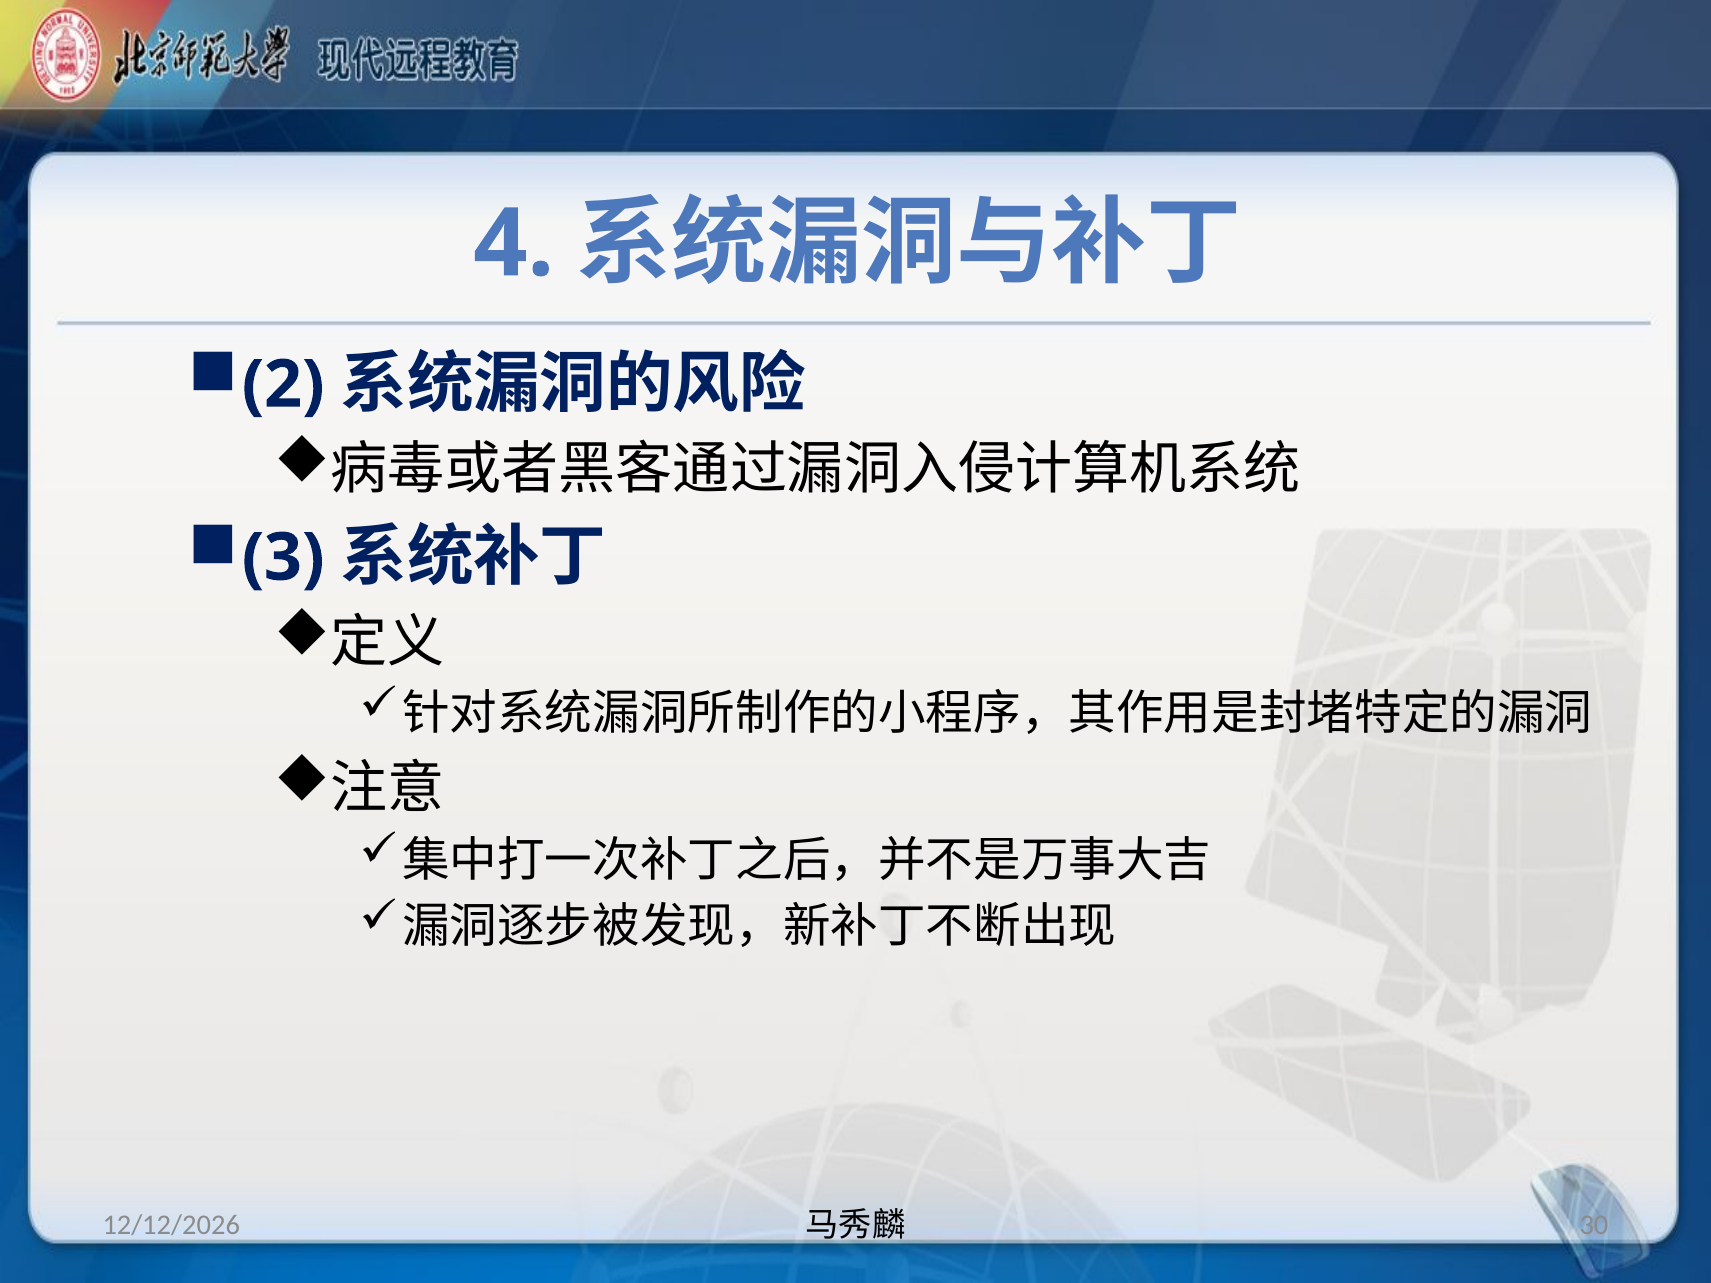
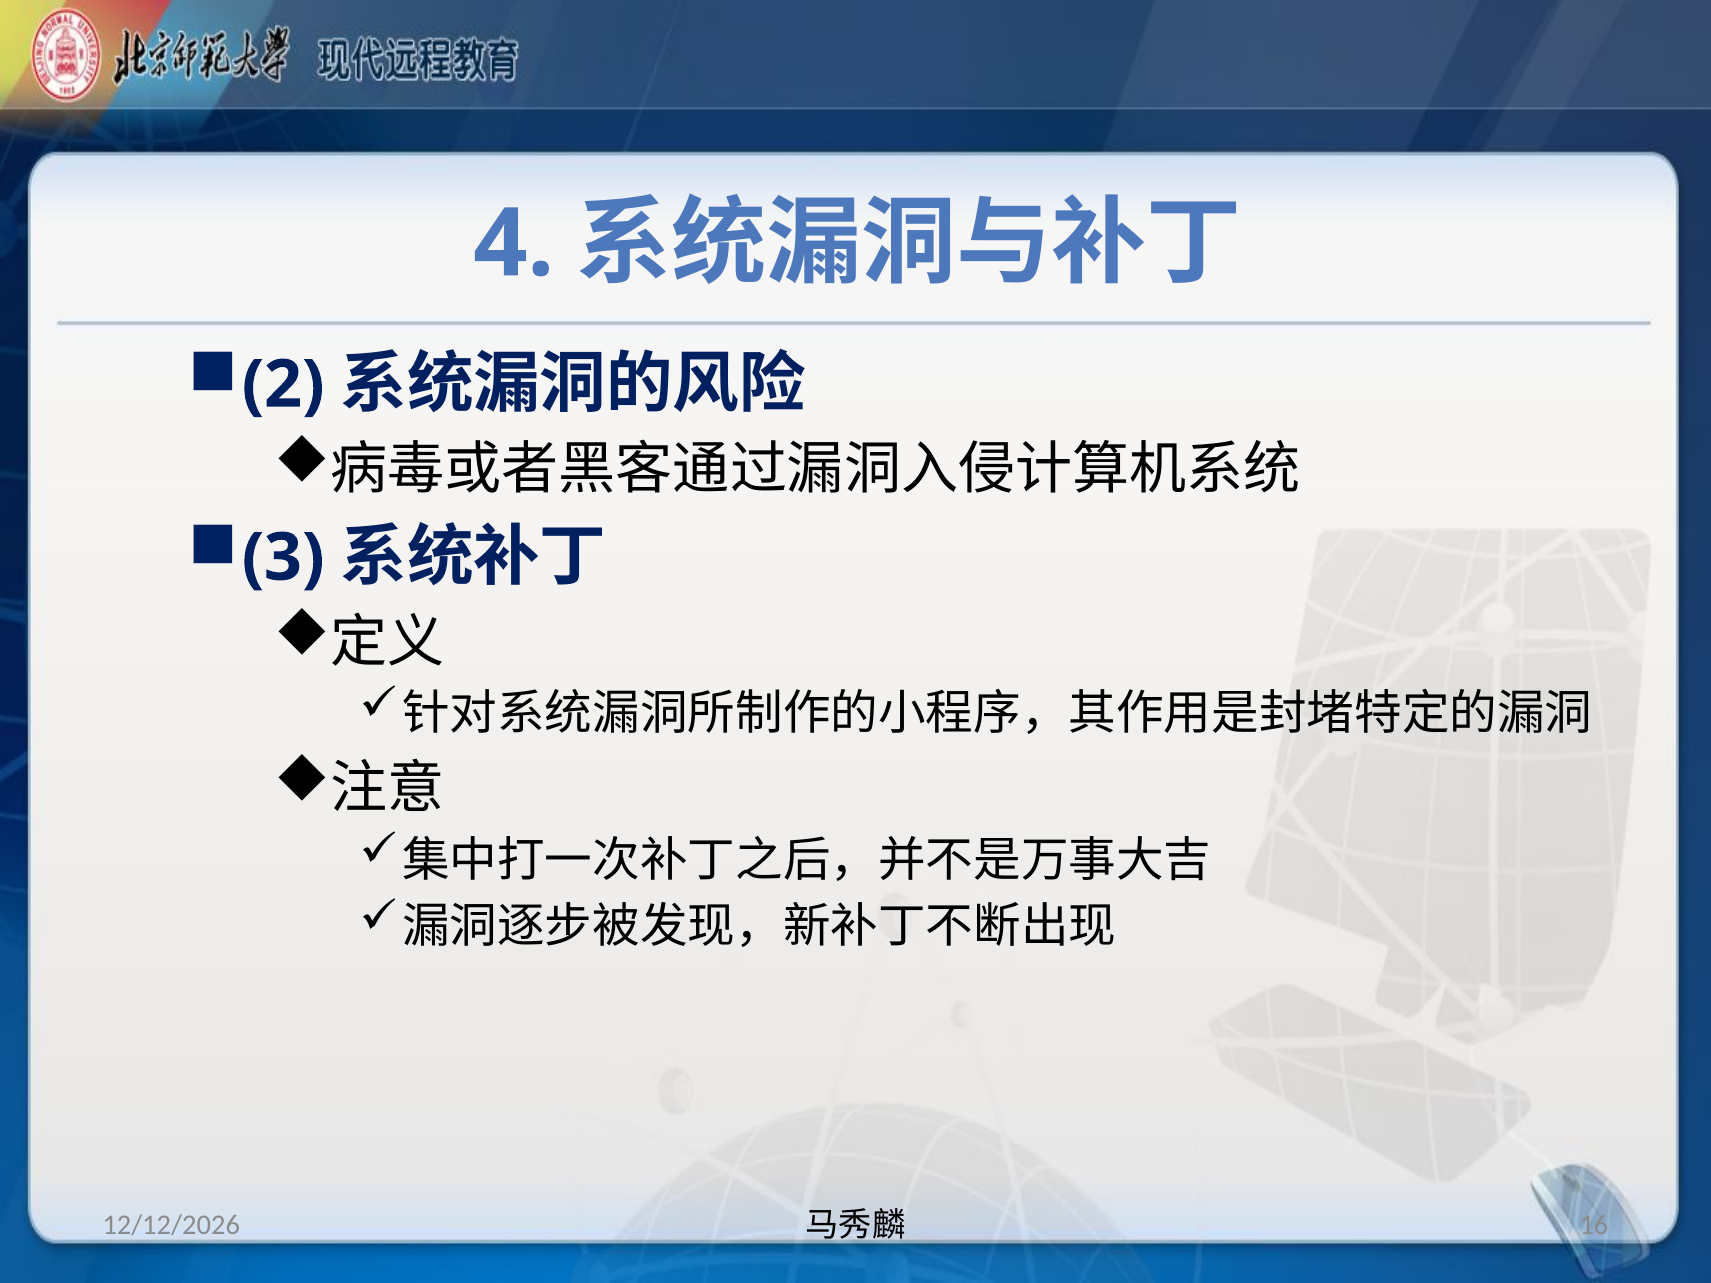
30: 30 -> 16
